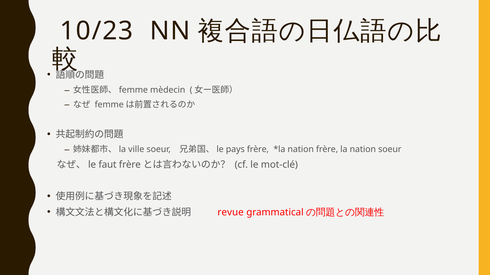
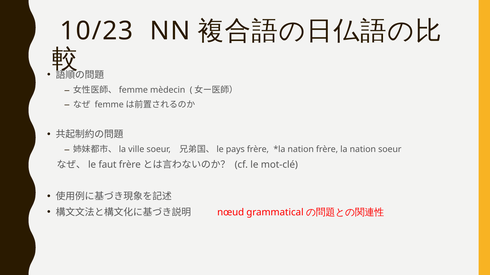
revue: revue -> nœud
